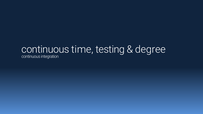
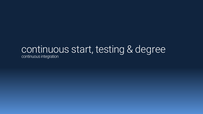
time: time -> start
